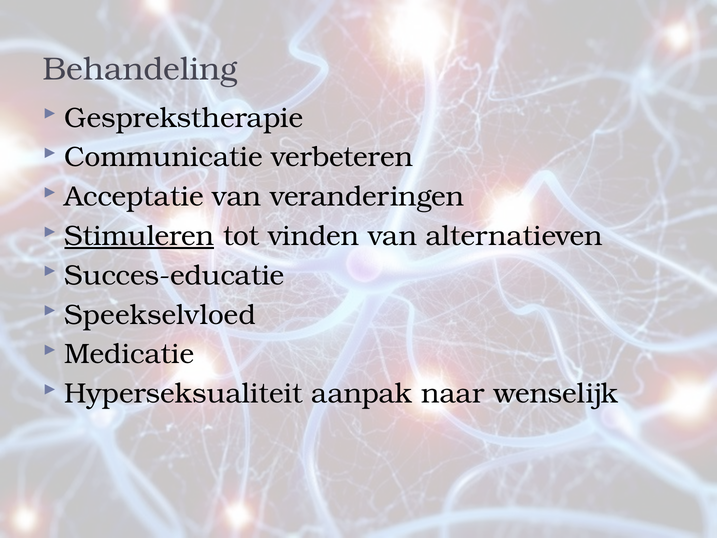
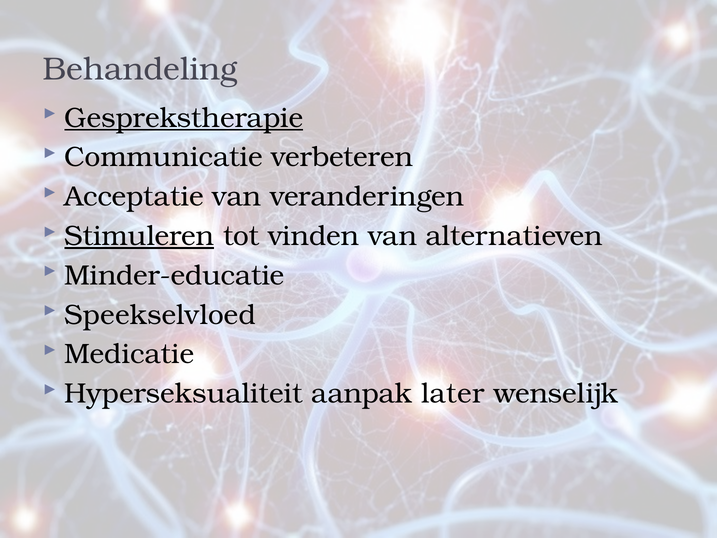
Gesprekstherapie underline: none -> present
Succes-educatie: Succes-educatie -> Minder-educatie
naar: naar -> later
